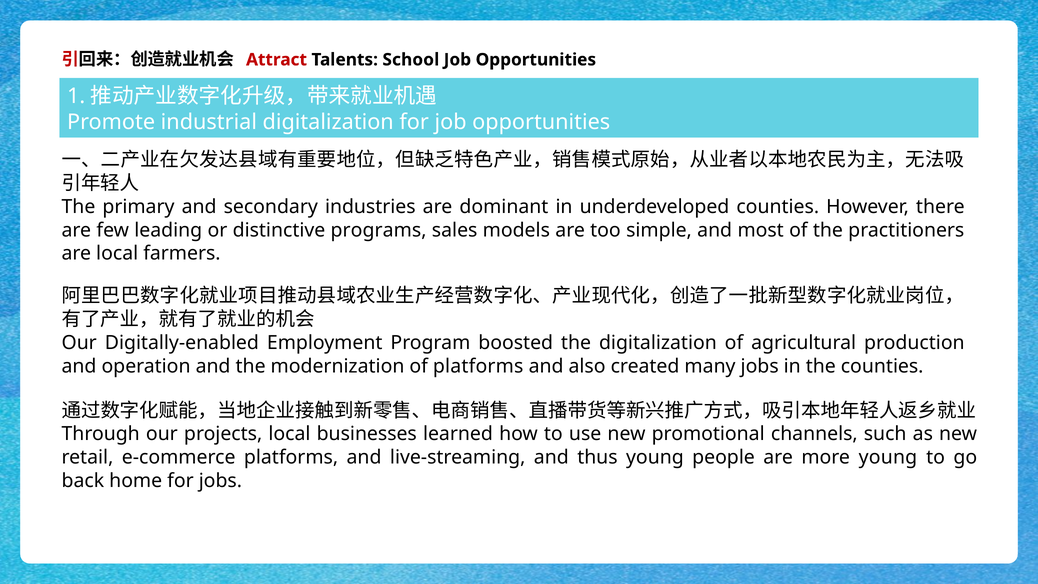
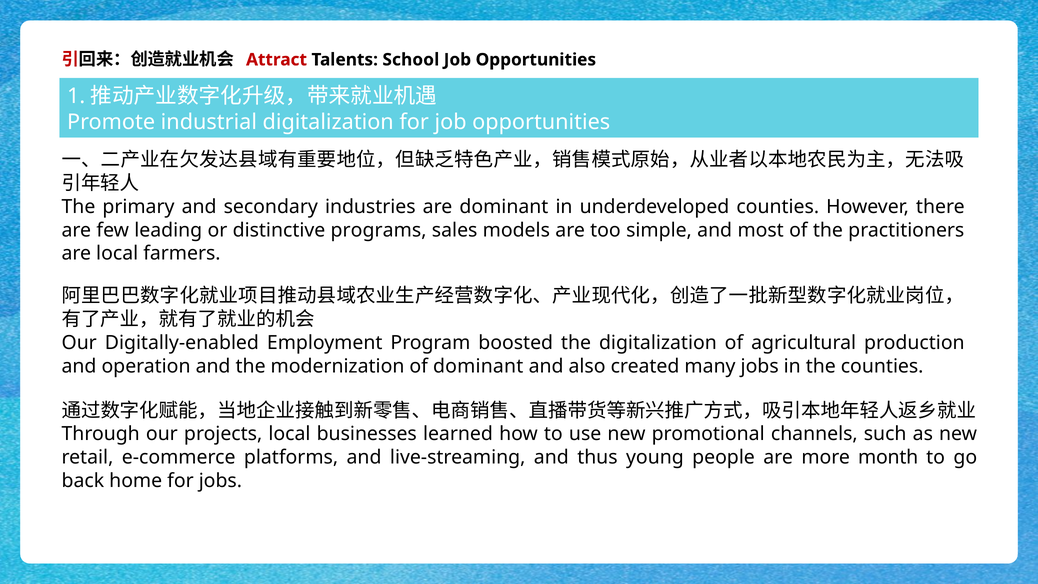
of platforms: platforms -> dominant
more young: young -> month
